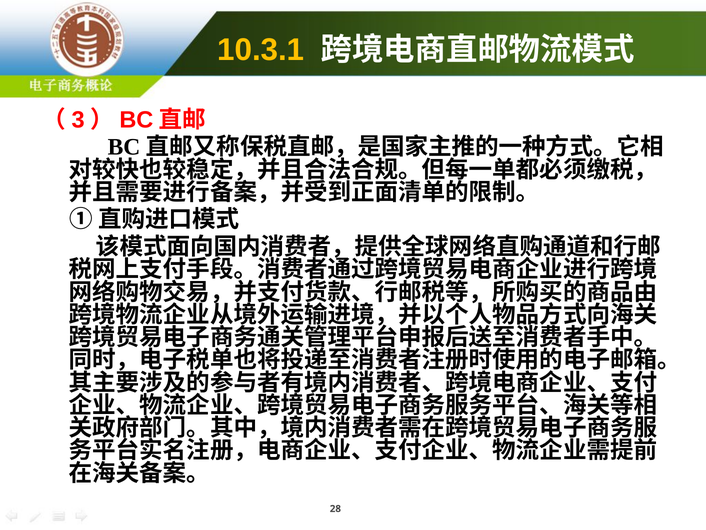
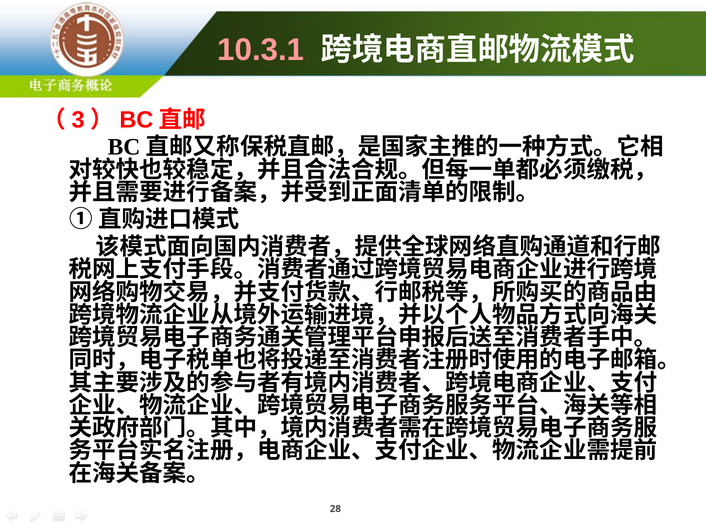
10.3.1 colour: yellow -> pink
